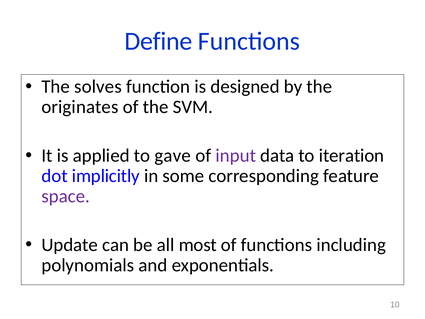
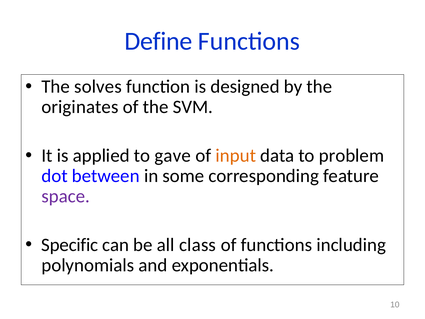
input colour: purple -> orange
iteration: iteration -> problem
implicitly: implicitly -> between
Update: Update -> Specific
most: most -> class
